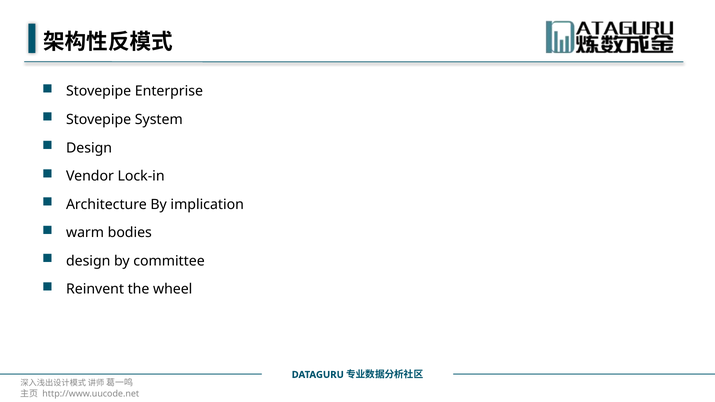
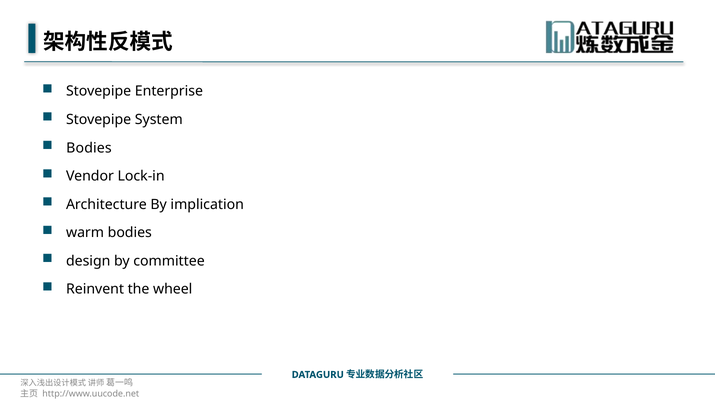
Design at (89, 148): Design -> Bodies
